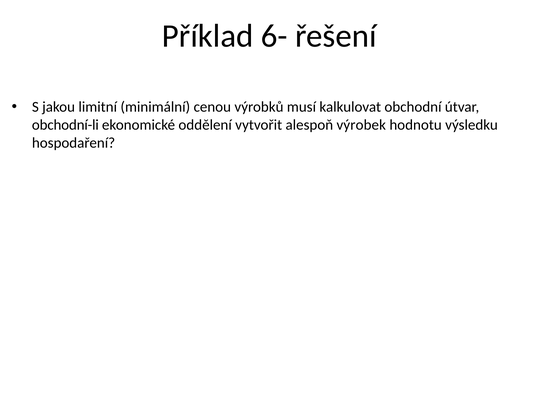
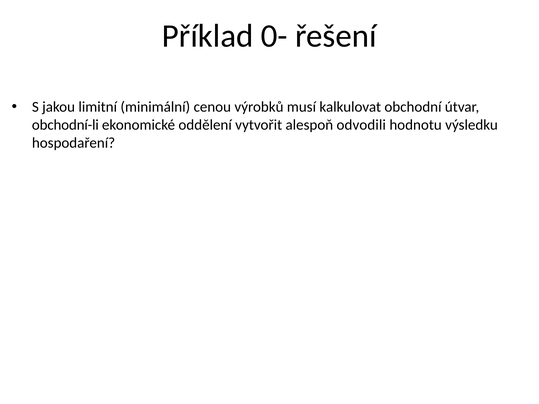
6-: 6- -> 0-
výrobek: výrobek -> odvodili
